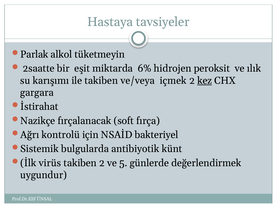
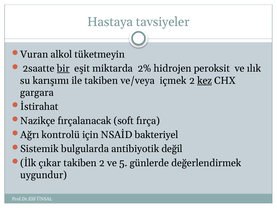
Parlak: Parlak -> Vuran
bir underline: none -> present
6%: 6% -> 2%
künt: künt -> değil
virüs: virüs -> çıkar
